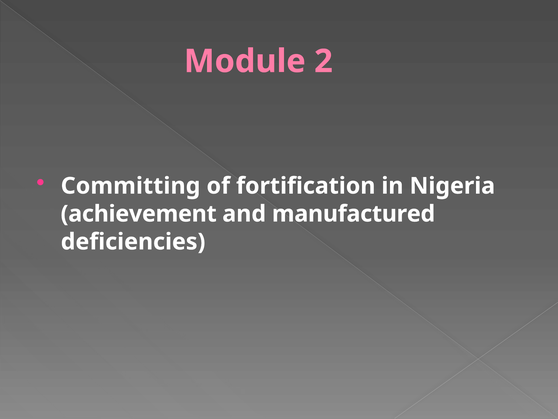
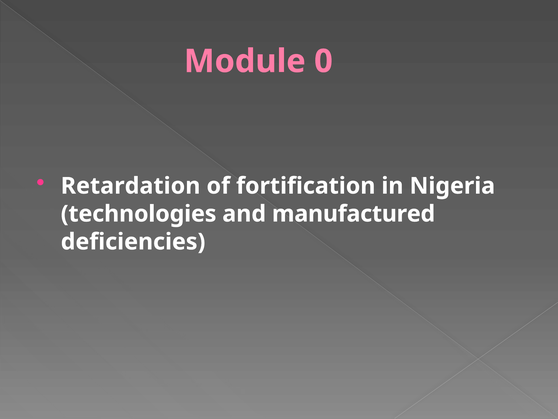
2: 2 -> 0
Committing: Committing -> Retardation
achievement: achievement -> technologies
